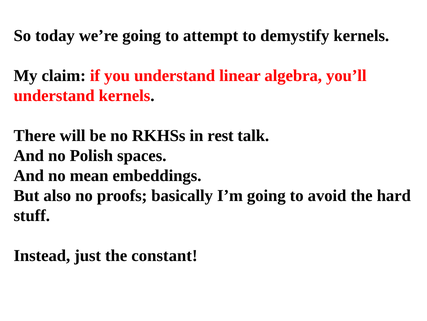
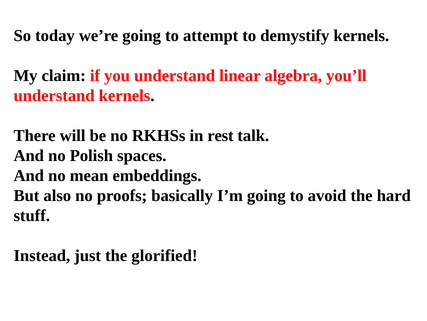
constant: constant -> glorified
